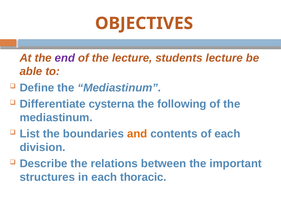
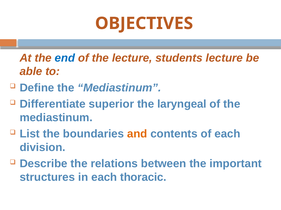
end colour: purple -> blue
cysterna: cysterna -> superior
following: following -> laryngeal
